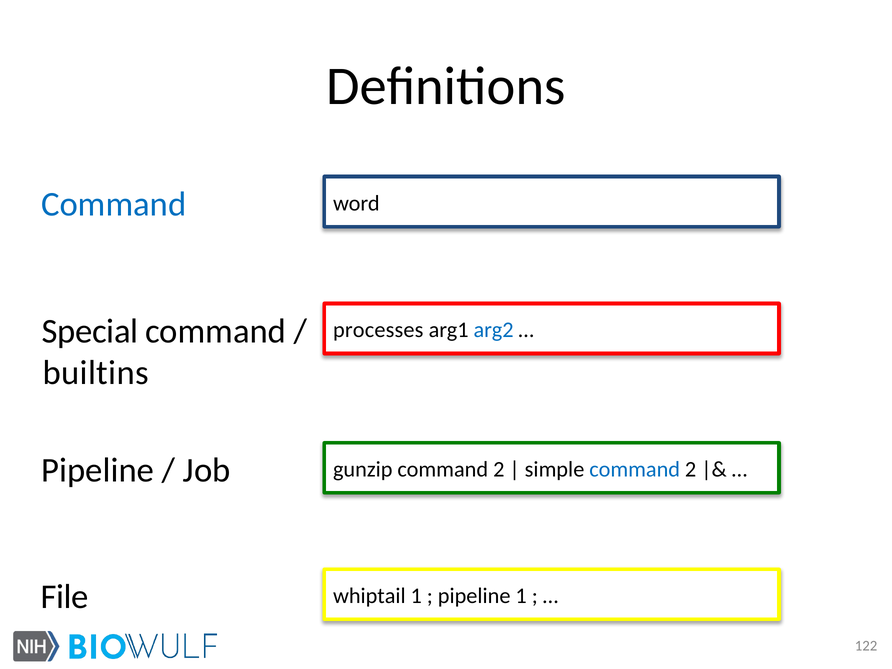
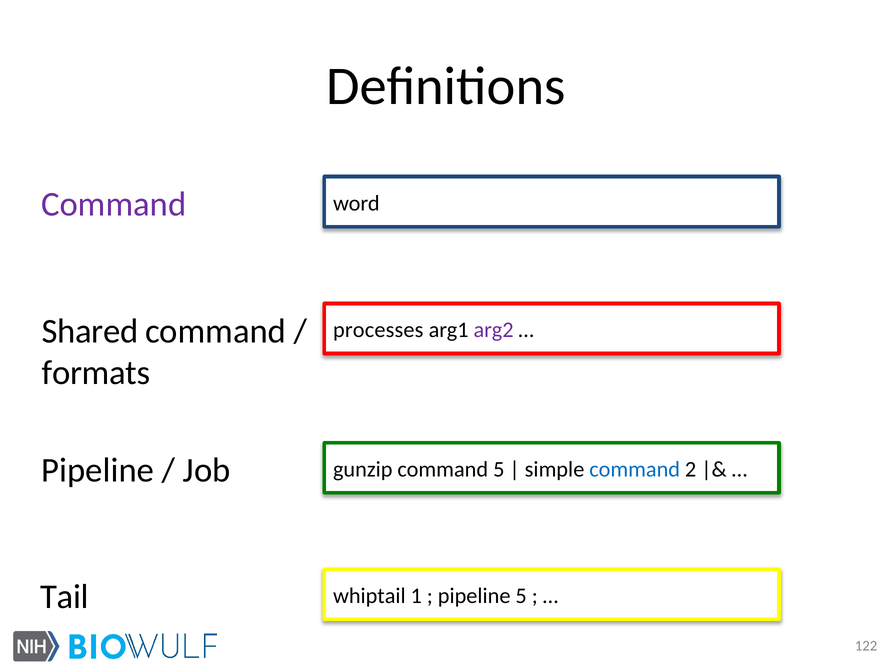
Command at (114, 204) colour: blue -> purple
Special: Special -> Shared
arg2 colour: blue -> purple
builtins: builtins -> formats
2 at (499, 469): 2 -> 5
File: File -> Tail
pipeline 1: 1 -> 5
